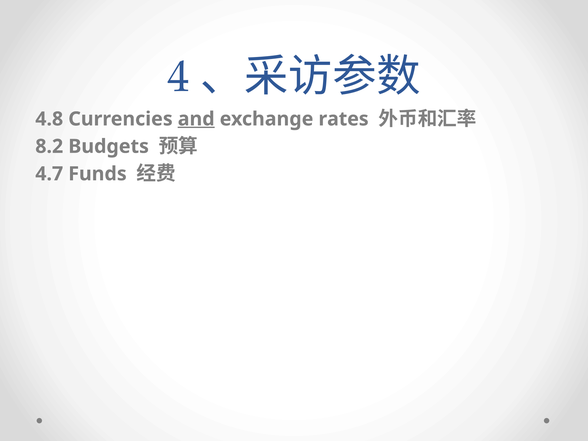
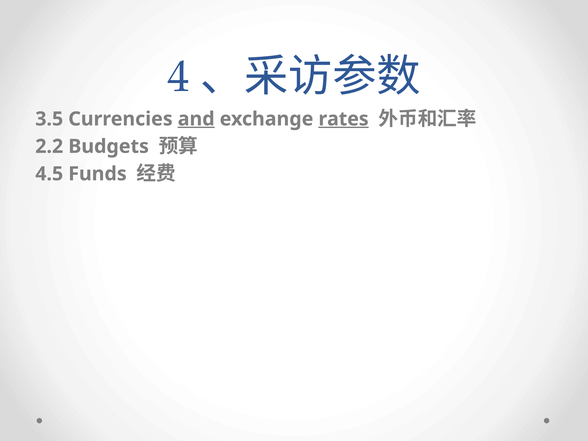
4.8: 4.8 -> 3.5
rates underline: none -> present
8.2: 8.2 -> 2.2
4.7: 4.7 -> 4.5
